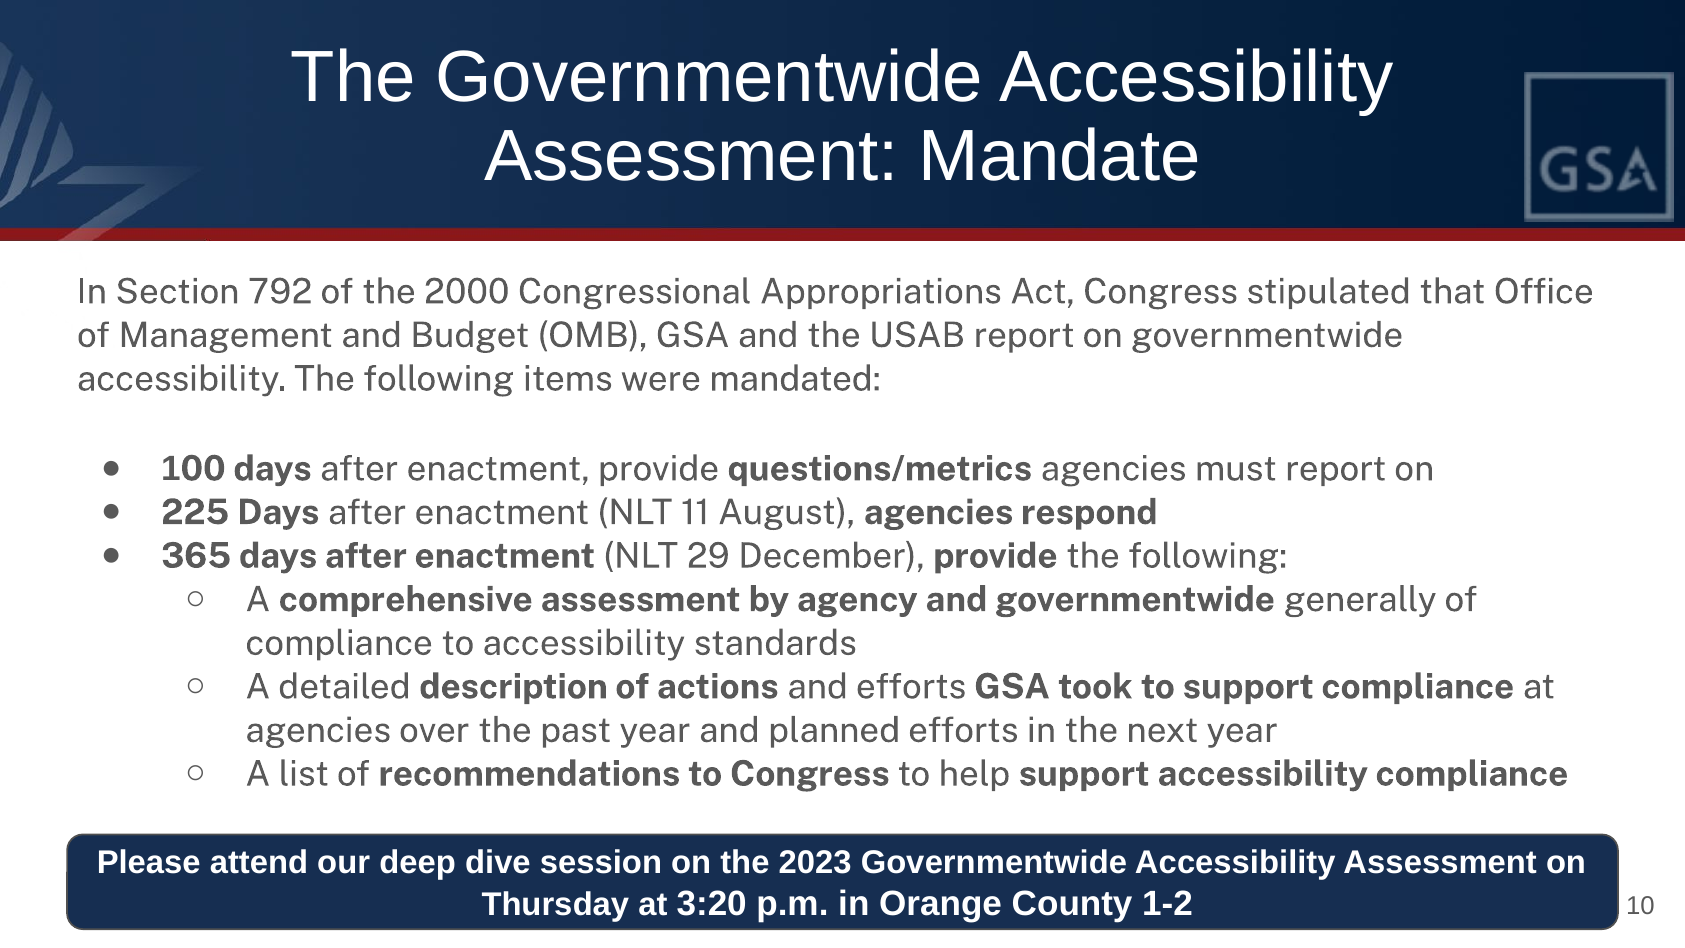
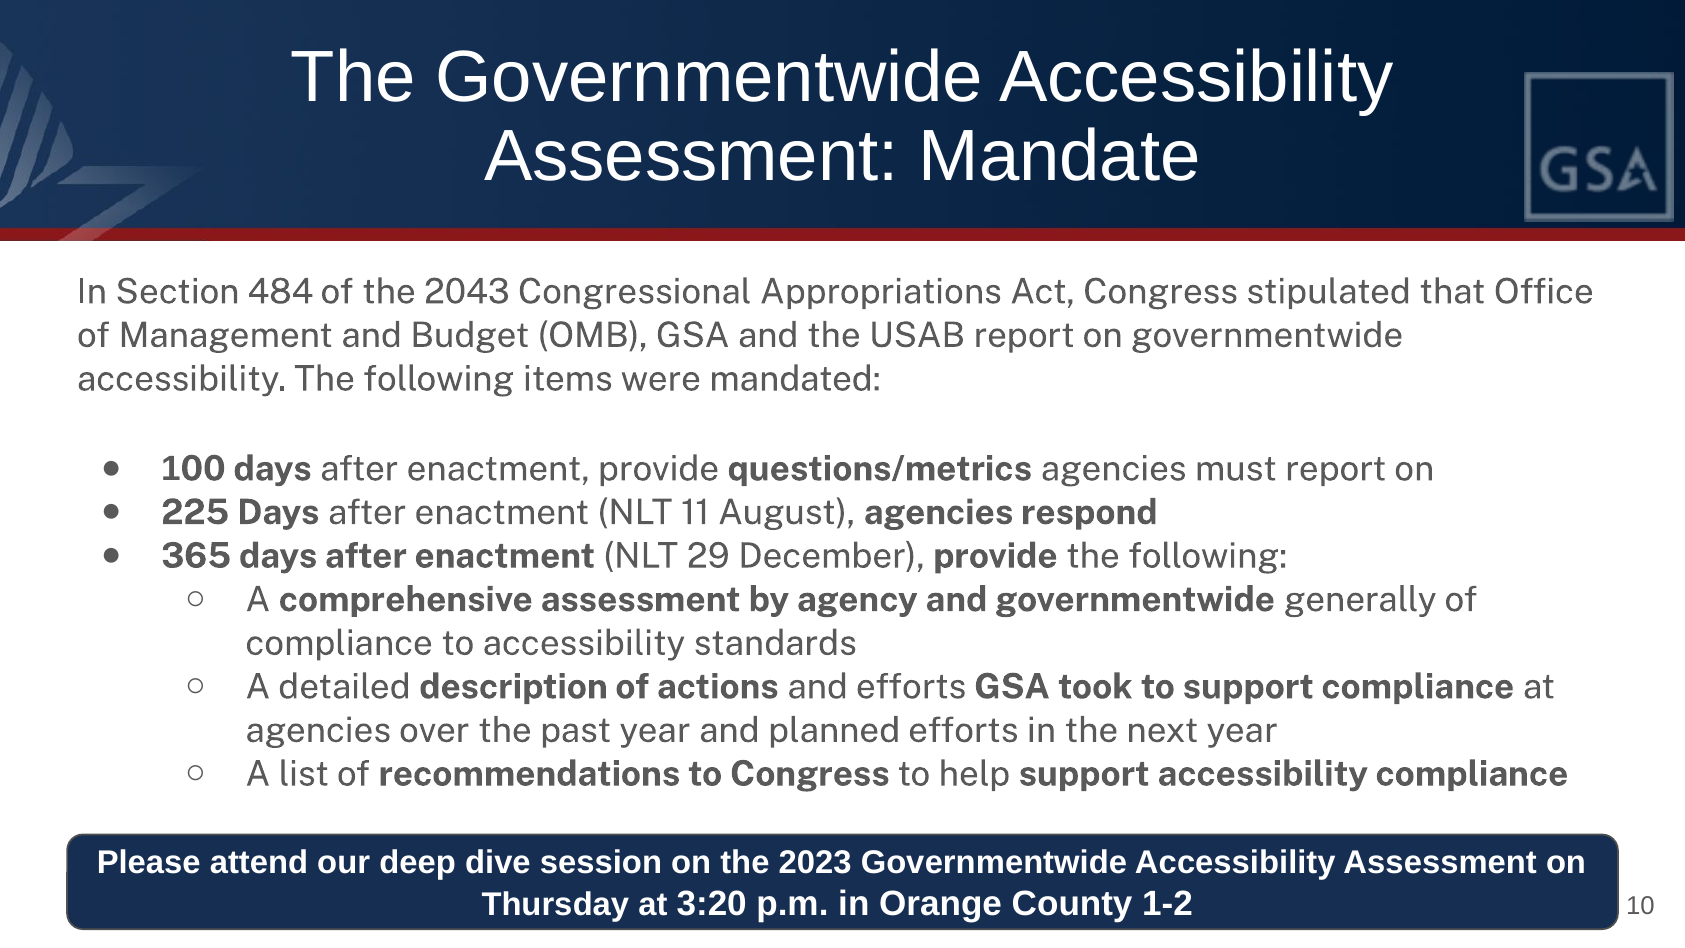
792: 792 -> 484
2000: 2000 -> 2043
